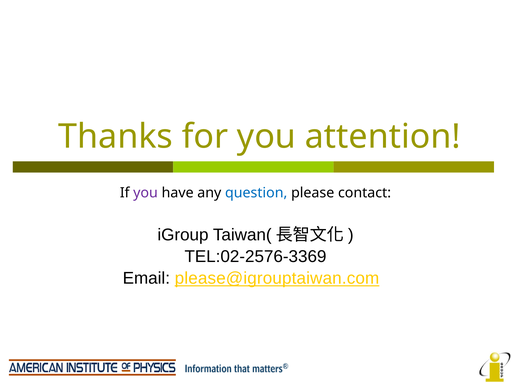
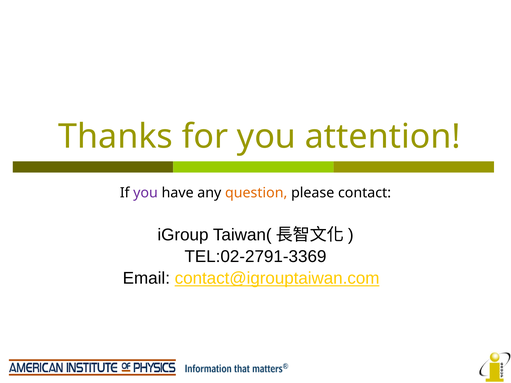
question colour: blue -> orange
TEL:02-2576-3369: TEL:02-2576-3369 -> TEL:02-2791-3369
please@igrouptaiwan.com: please@igrouptaiwan.com -> contact@igrouptaiwan.com
